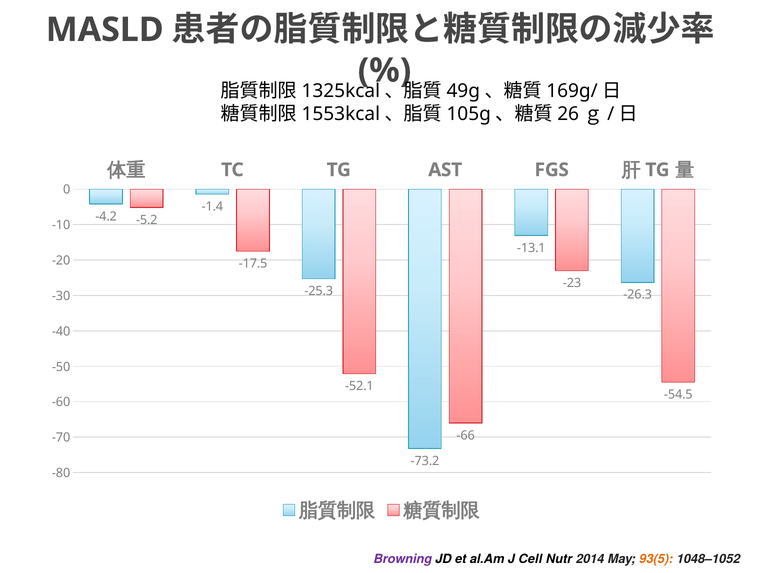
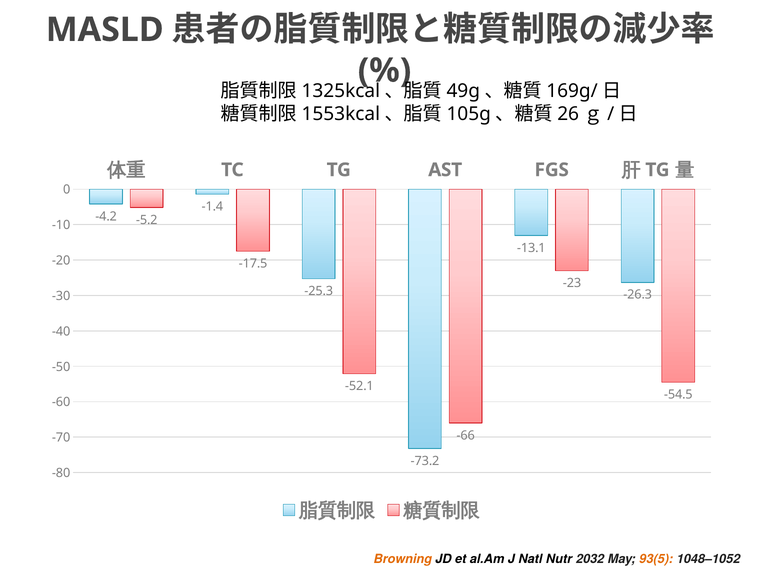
Browning colour: purple -> orange
Cell: Cell -> Natl
2014: 2014 -> 2032
